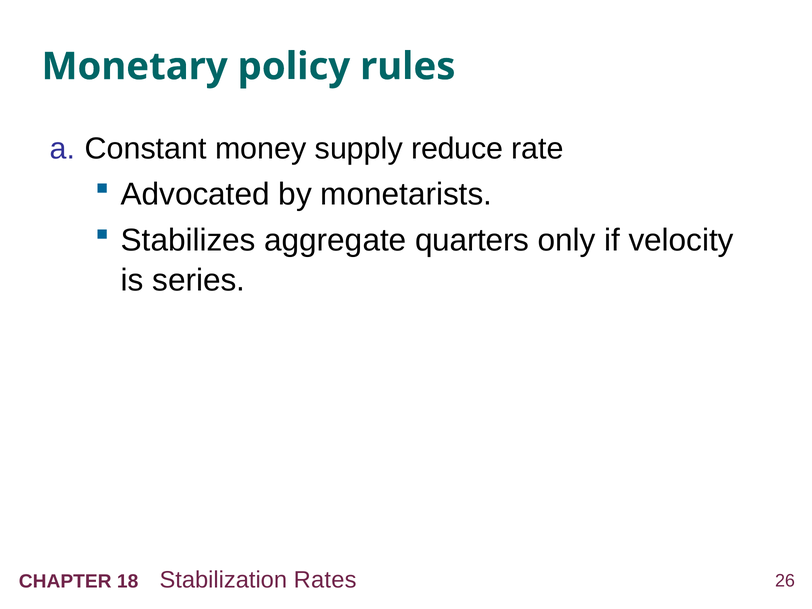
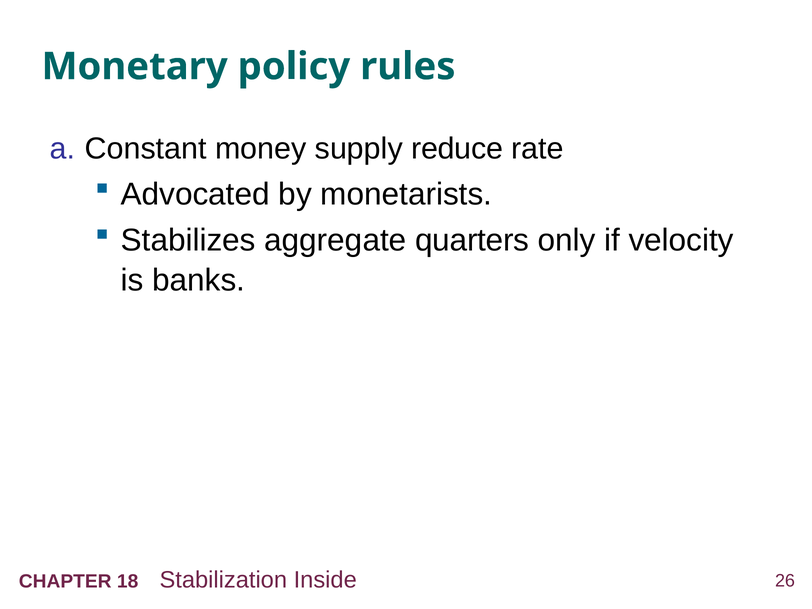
series: series -> banks
Rates: Rates -> Inside
